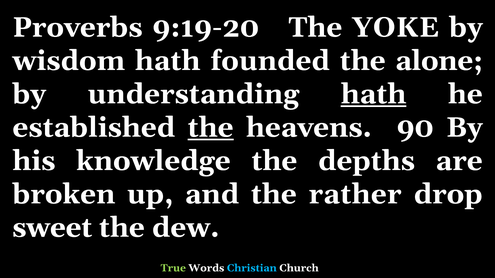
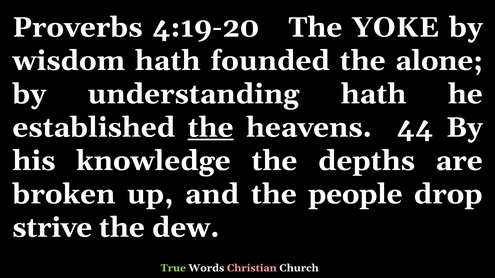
9:19-20: 9:19-20 -> 4:19-20
hath at (374, 94) underline: present -> none
90: 90 -> 44
rather: rather -> people
sweet: sweet -> strive
Christian colour: light blue -> pink
